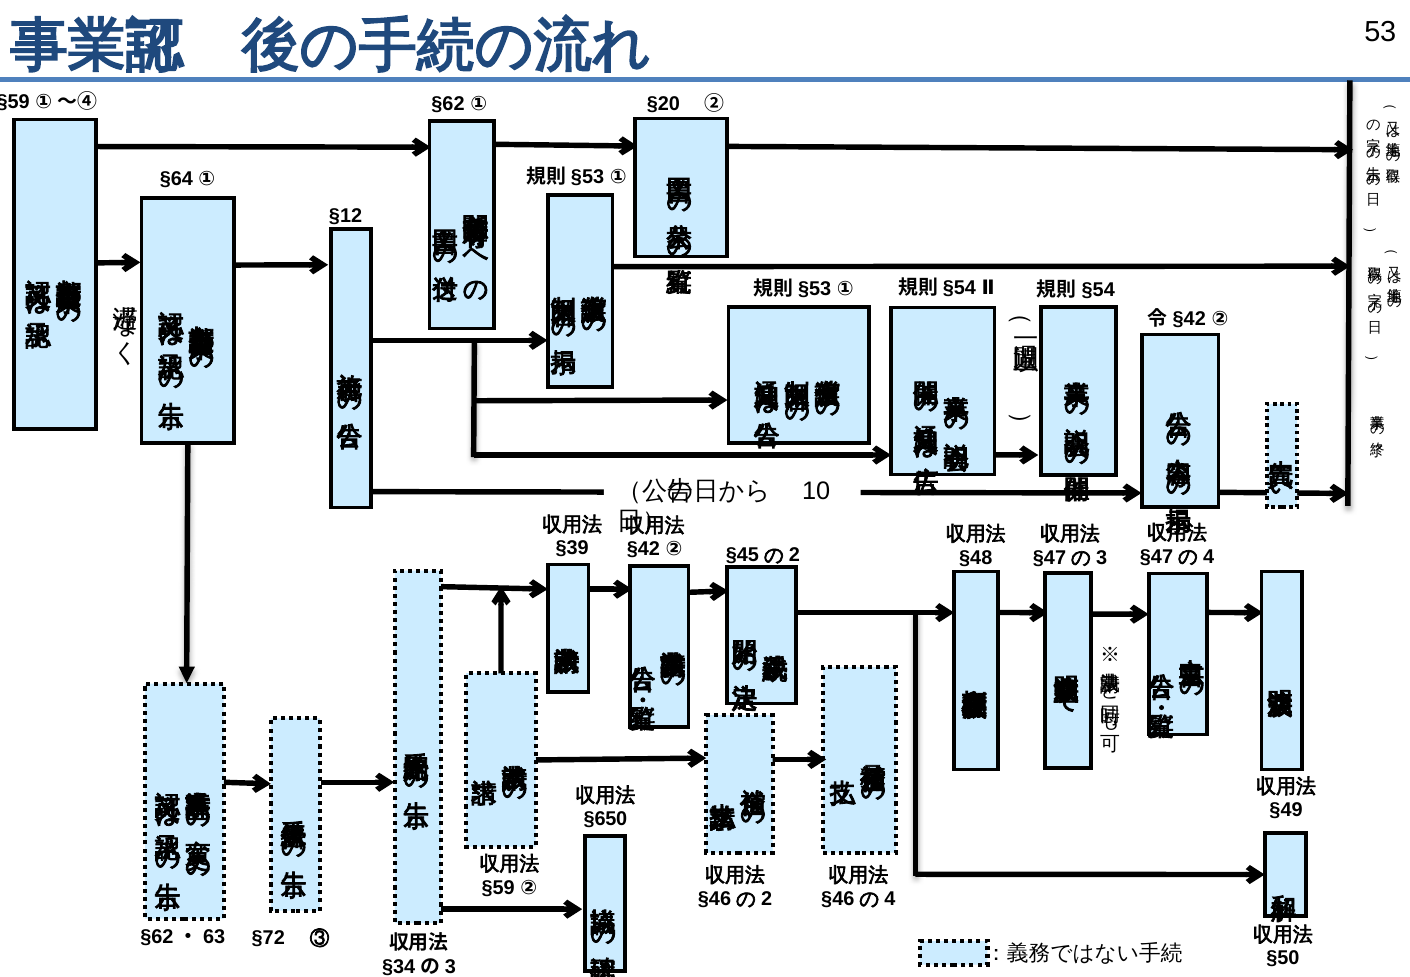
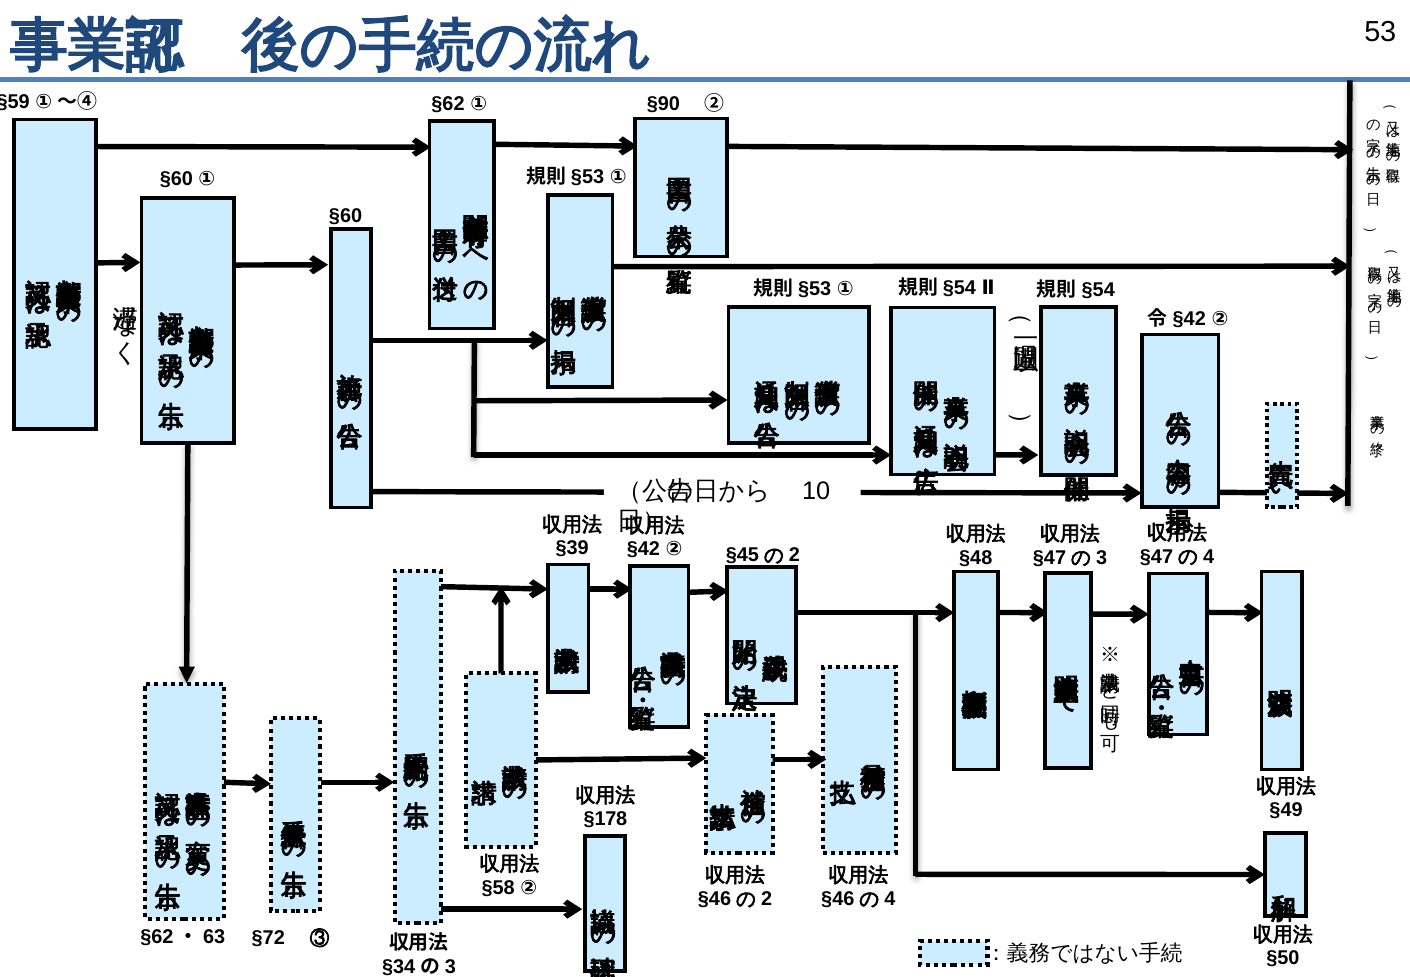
§20: §20 -> §90
§64 at (176, 179): §64 -> §60
§12 at (346, 215): §12 -> §60
§650: §650 -> §178
§59 at (498, 887): §59 -> §58
